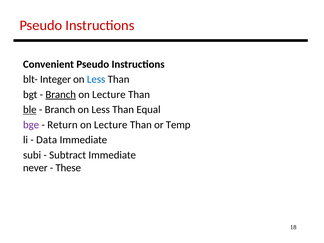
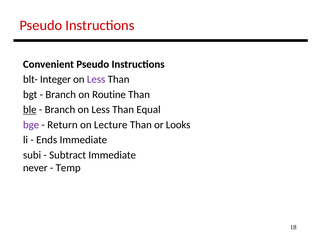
Less at (96, 79) colour: blue -> purple
Branch at (61, 94) underline: present -> none
Lecture at (109, 94): Lecture -> Routine
Temp: Temp -> Looks
Data: Data -> Ends
These: These -> Temp
